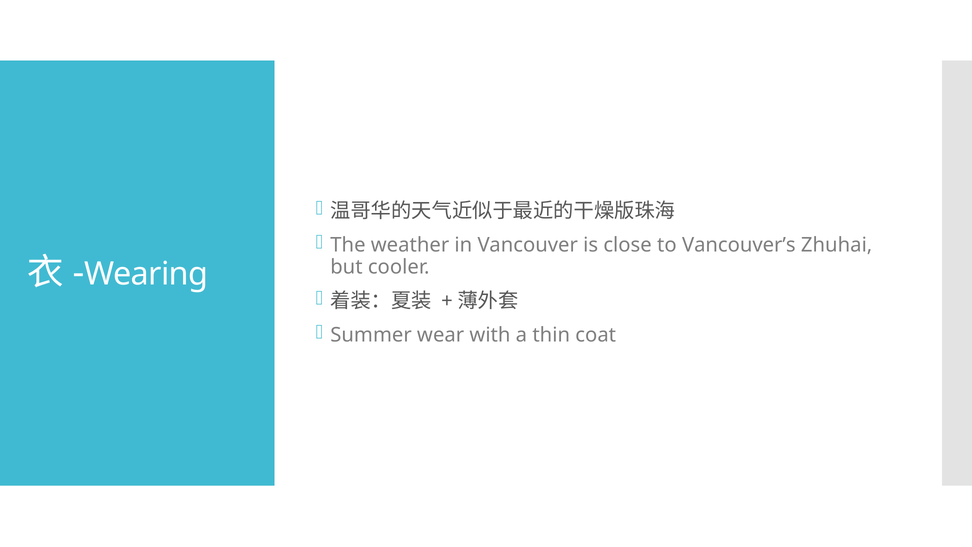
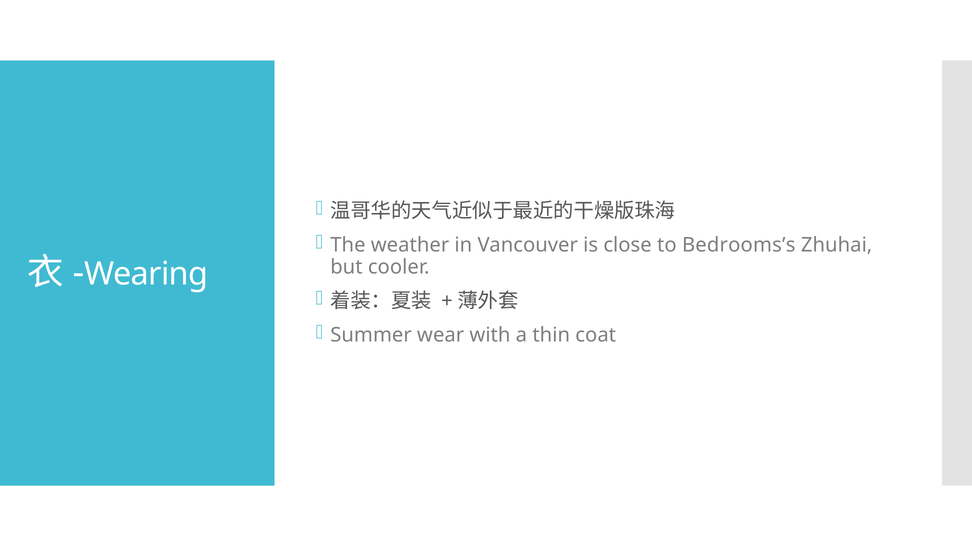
Vancouver’s: Vancouver’s -> Bedrooms’s
